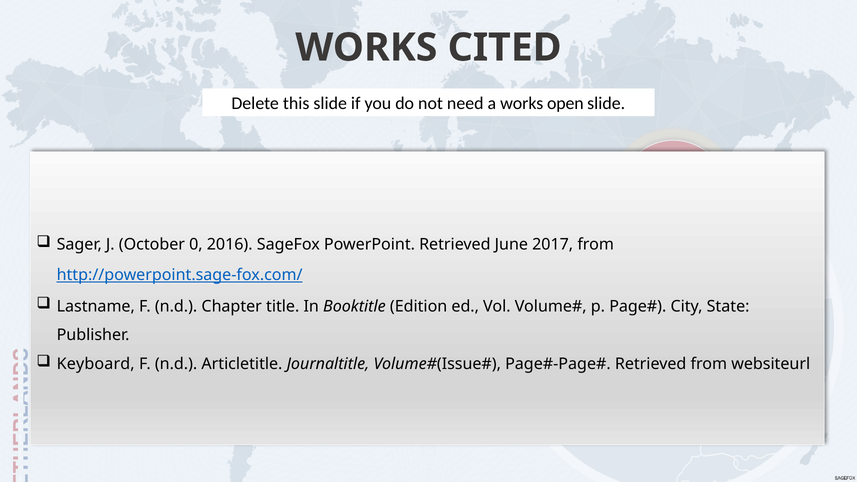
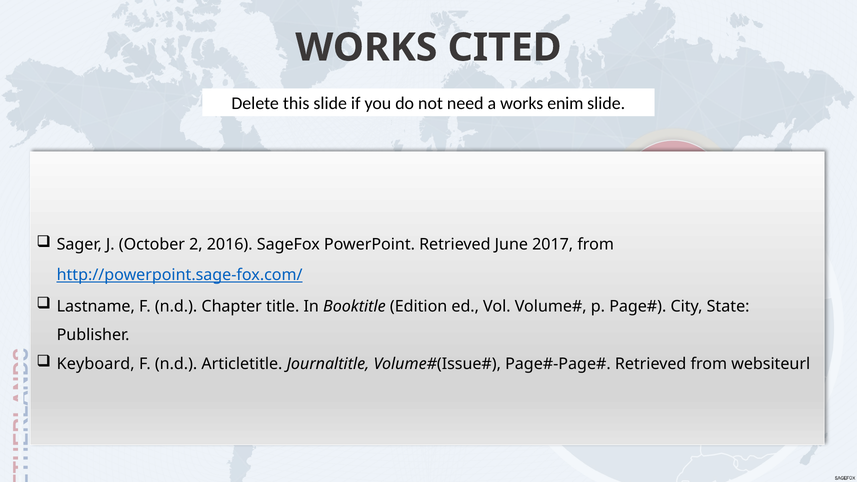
open: open -> enim
0: 0 -> 2
